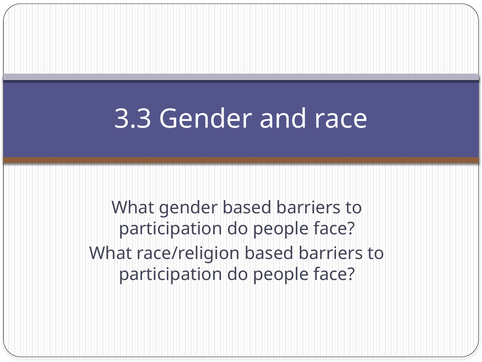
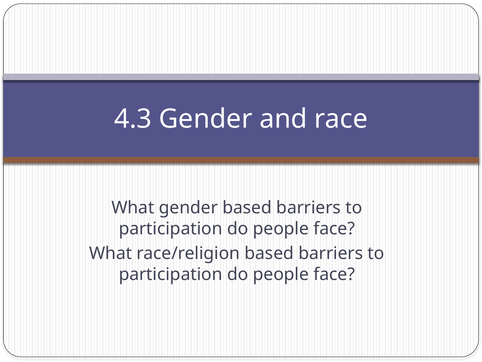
3.3: 3.3 -> 4.3
